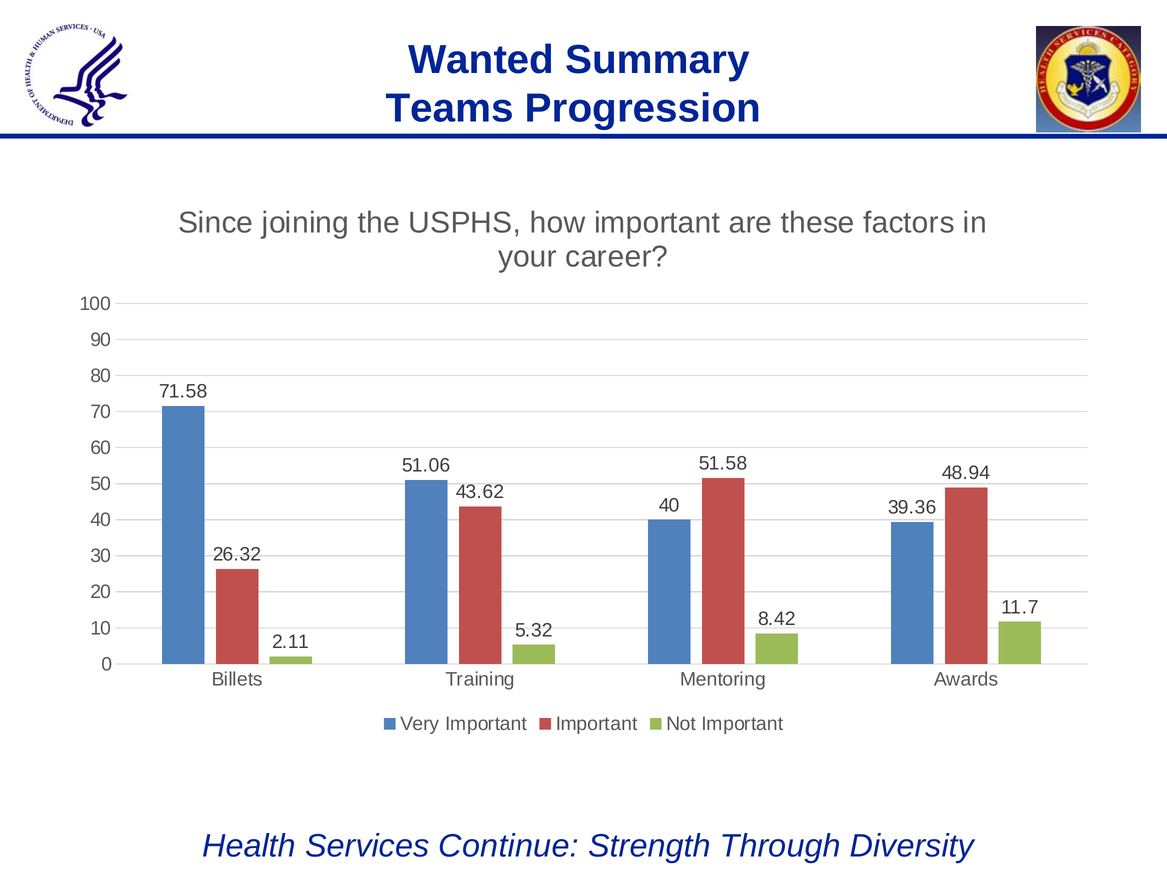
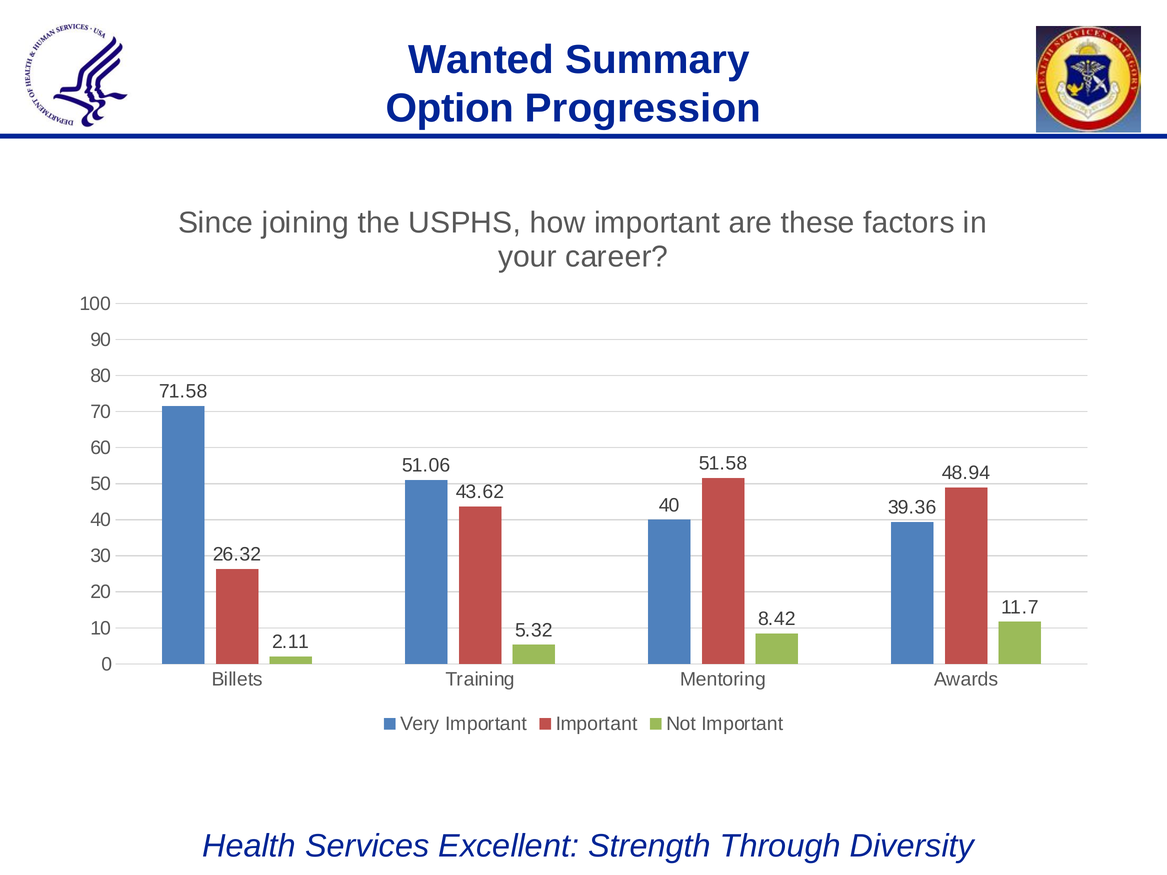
Teams: Teams -> Option
Continue: Continue -> Excellent
